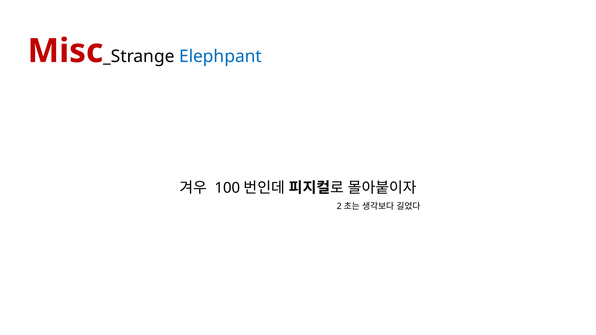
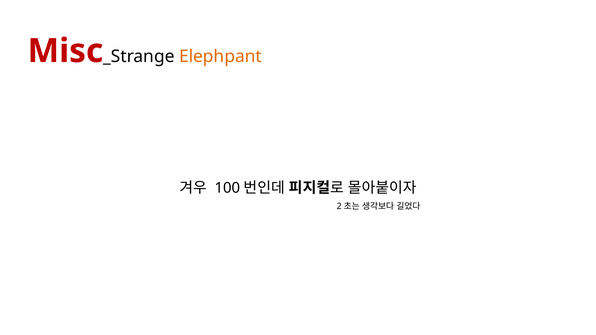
Elephpant colour: blue -> orange
